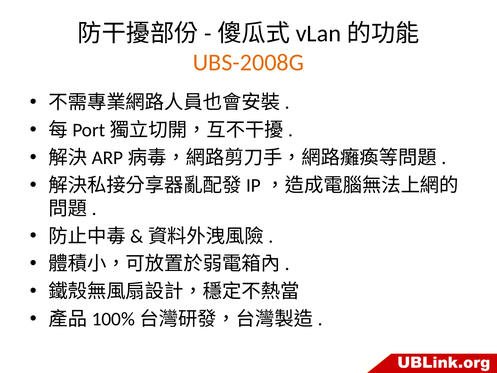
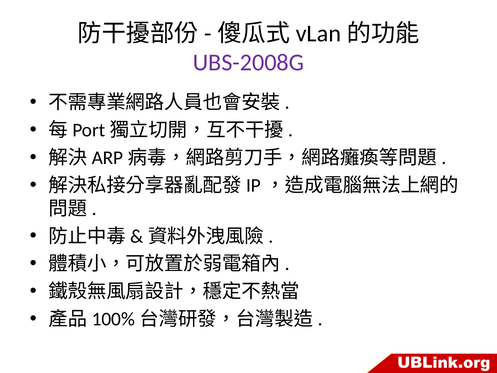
UBS-2008G colour: orange -> purple
